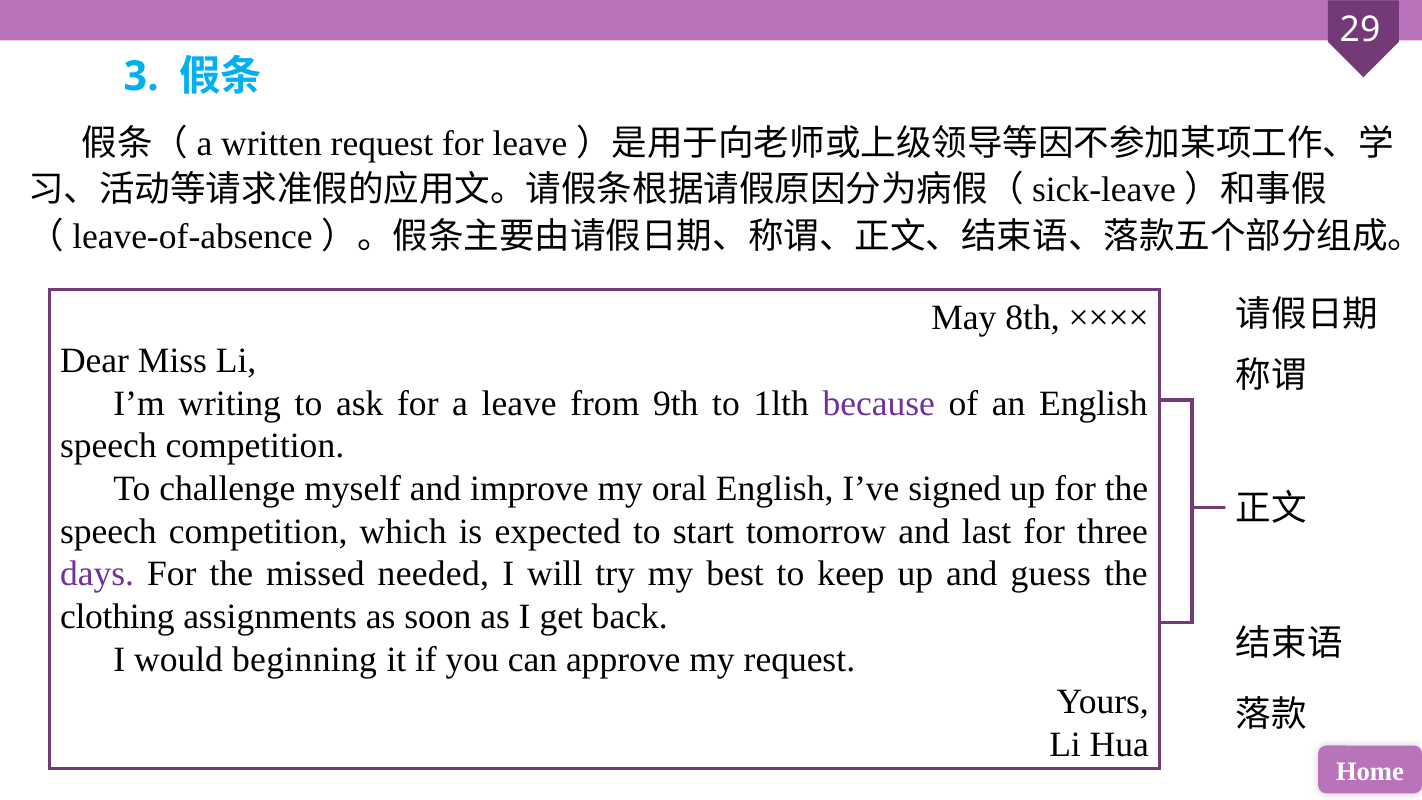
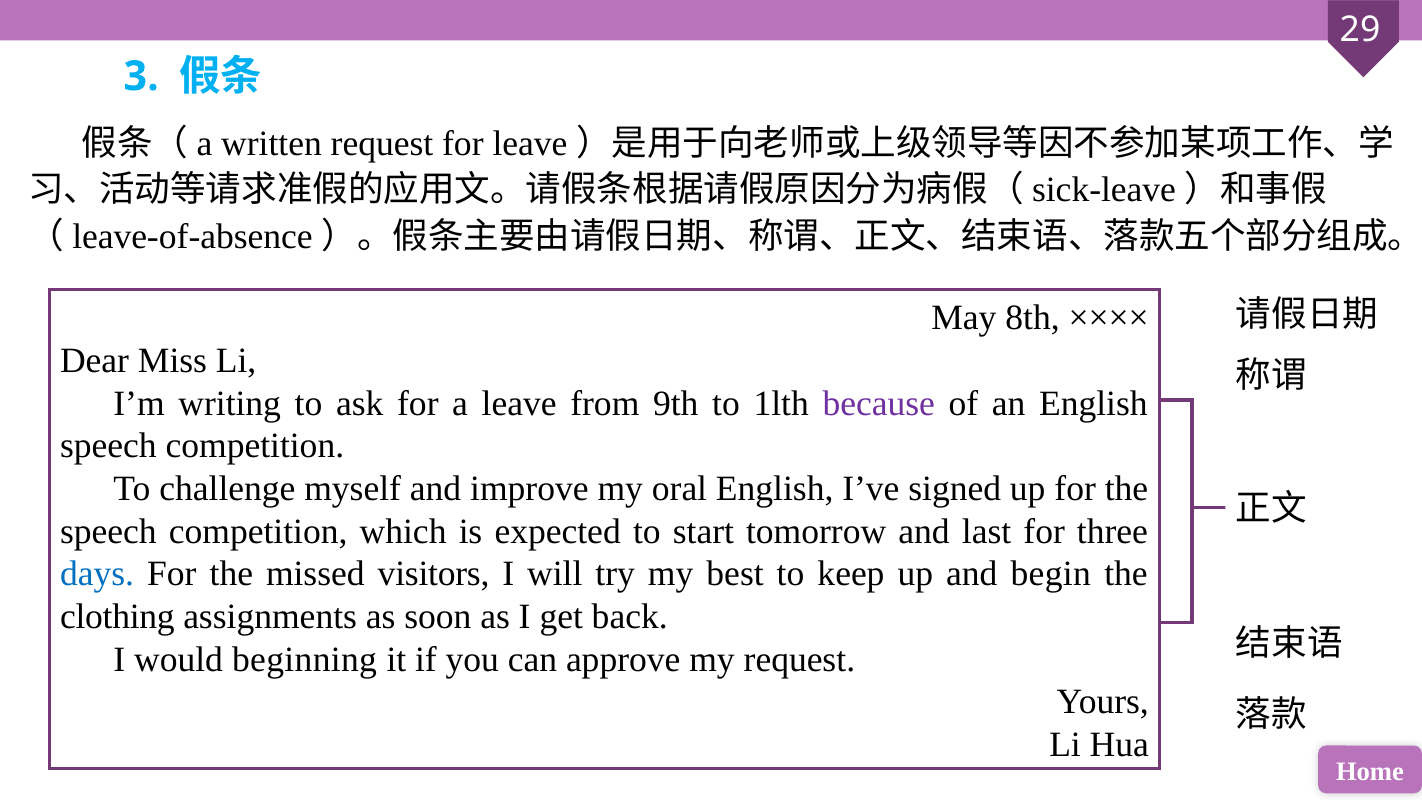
days colour: purple -> blue
needed: needed -> visitors
guess: guess -> begin
